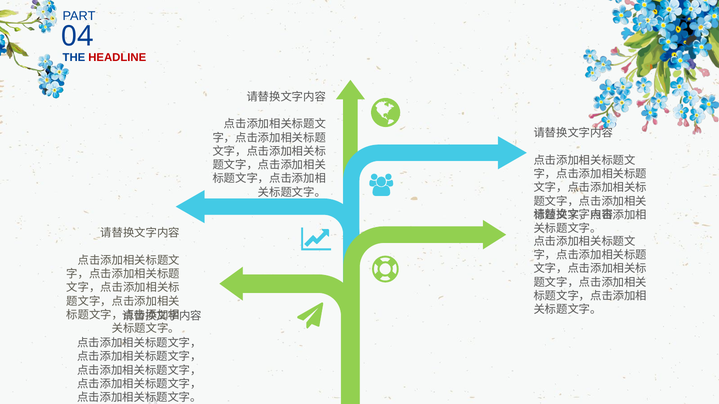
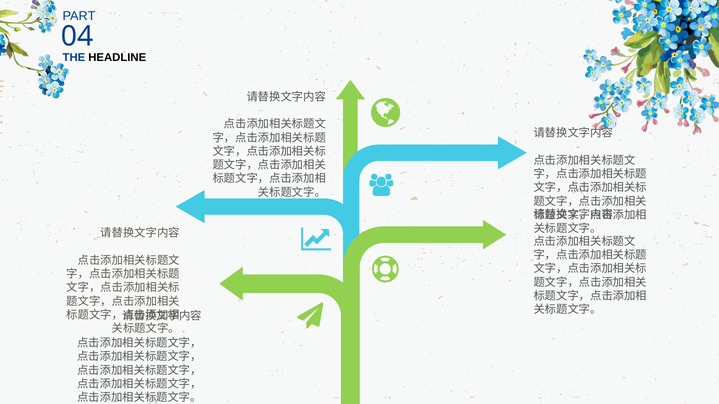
HEADLINE colour: red -> black
